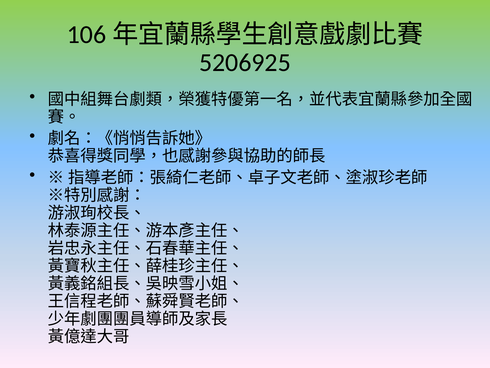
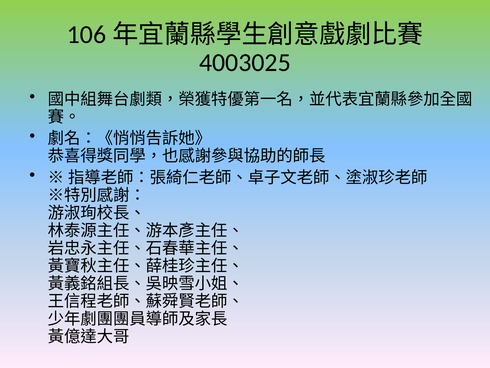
5206925: 5206925 -> 4003025
